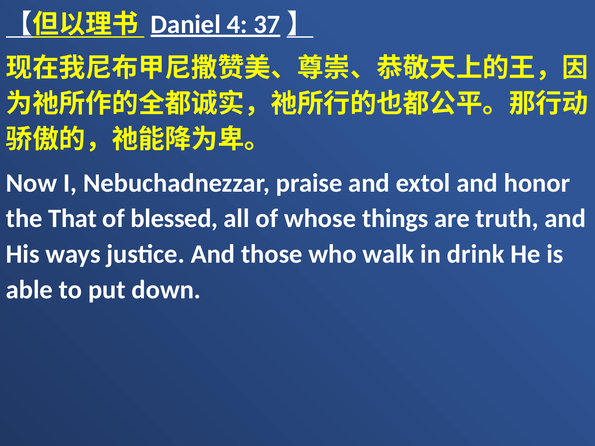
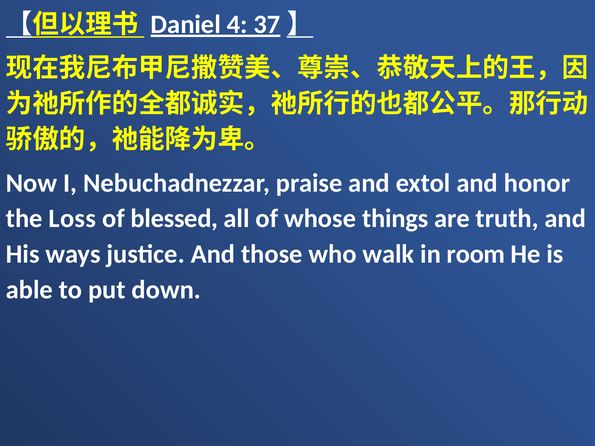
That: That -> Loss
drink: drink -> room
